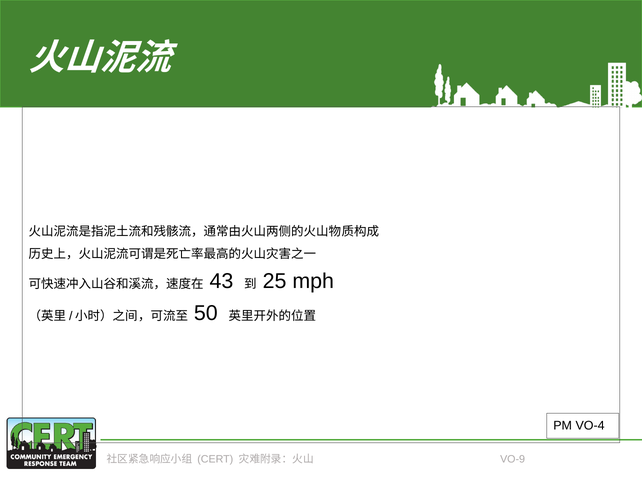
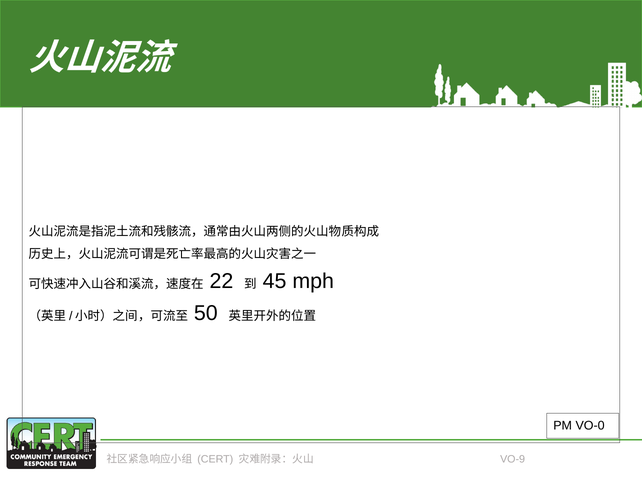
43: 43 -> 22
25: 25 -> 45
VO-4: VO-4 -> VO-0
